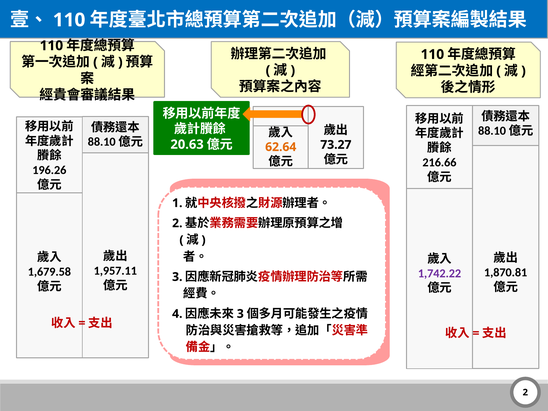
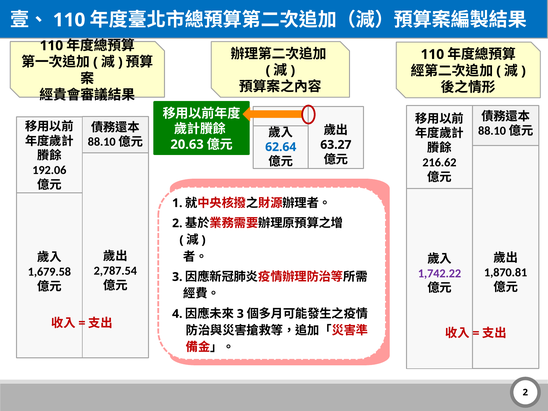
73.27: 73.27 -> 63.27
62.64 colour: orange -> blue
216.66: 216.66 -> 216.62
196.26: 196.26 -> 192.06
1,957.11: 1,957.11 -> 2,787.54
